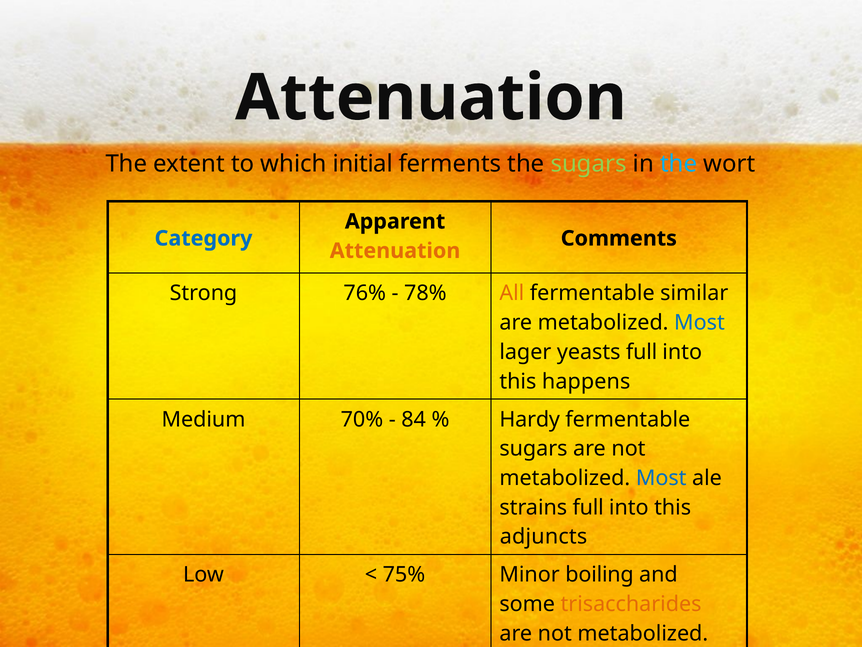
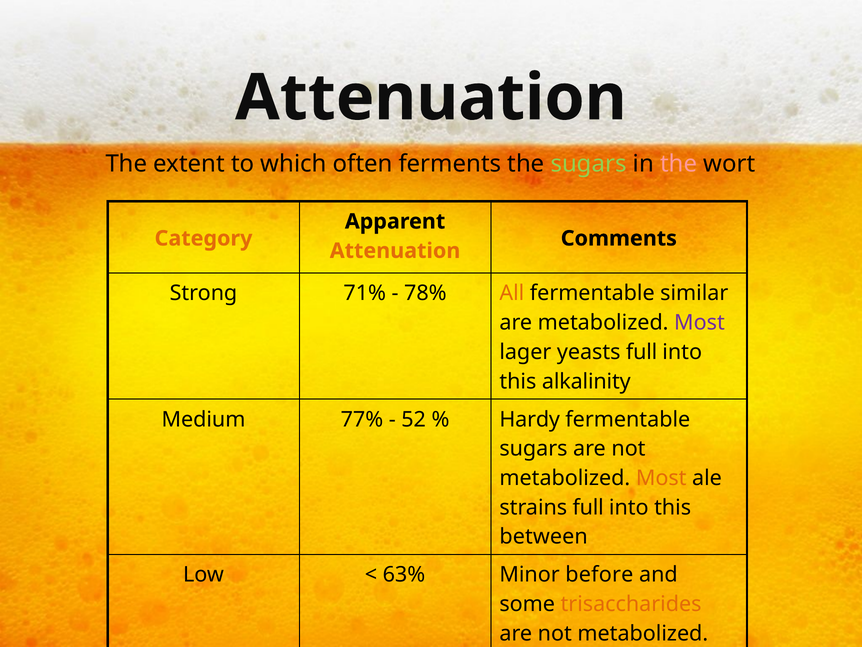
initial: initial -> often
the at (679, 164) colour: light blue -> pink
Category colour: blue -> orange
76%: 76% -> 71%
Most at (699, 322) colour: blue -> purple
happens: happens -> alkalinity
70%: 70% -> 77%
84: 84 -> 52
Most at (661, 478) colour: blue -> orange
adjuncts: adjuncts -> between
75%: 75% -> 63%
boiling: boiling -> before
